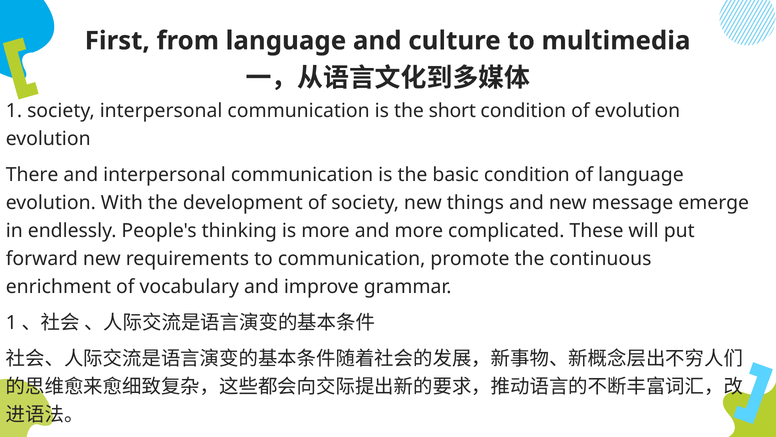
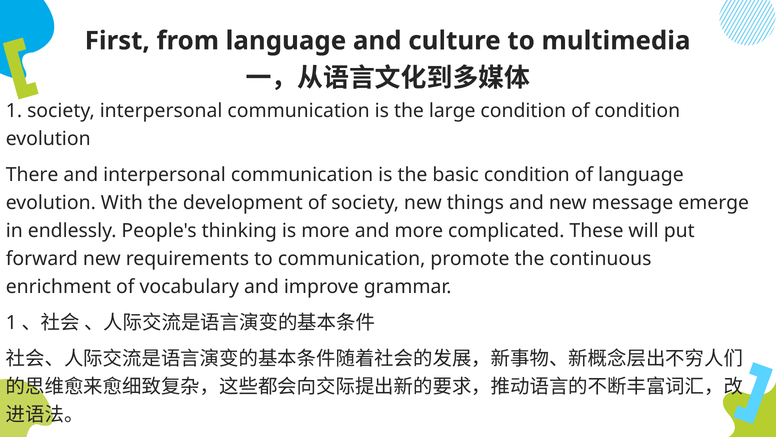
short: short -> large
of evolution: evolution -> condition
